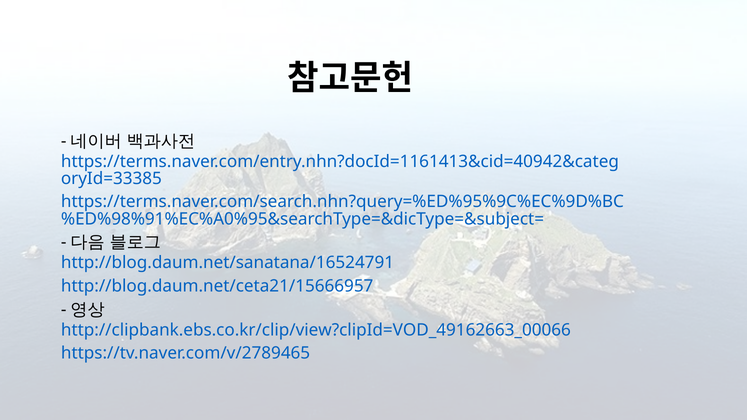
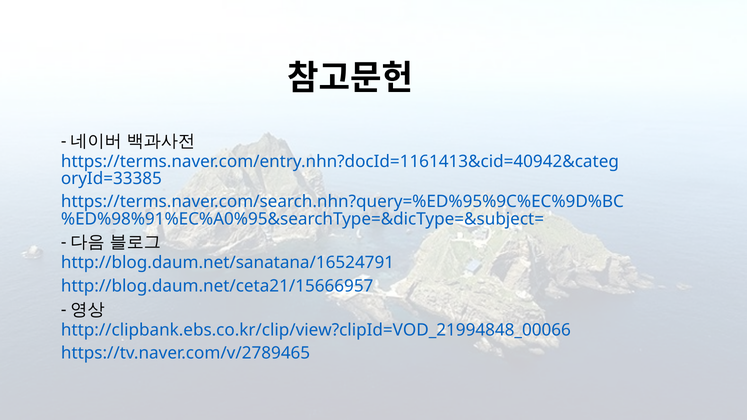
http://clipbank.ebs.co.kr/clip/view?clipId=VOD_49162663_00066: http://clipbank.ebs.co.kr/clip/view?clipId=VOD_49162663_00066 -> http://clipbank.ebs.co.kr/clip/view?clipId=VOD_21994848_00066
